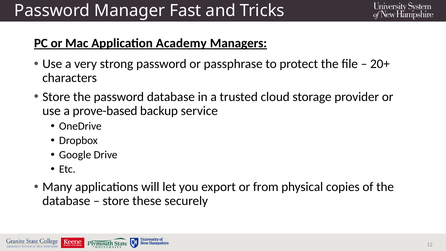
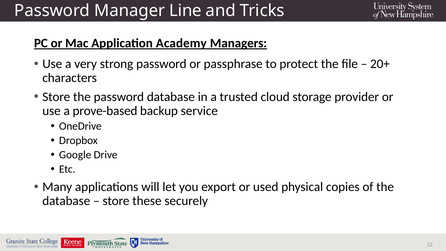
Fast: Fast -> Line
from: from -> used
